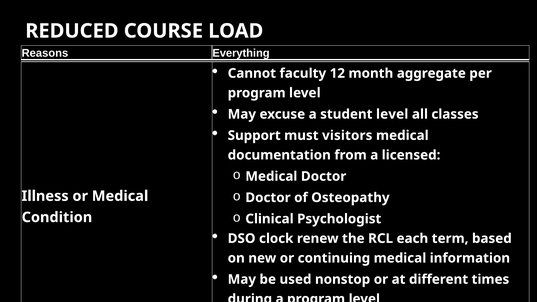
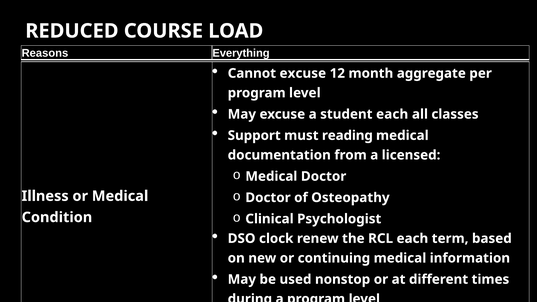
Cannot faculty: faculty -> excuse
student level: level -> each
visitors: visitors -> reading
